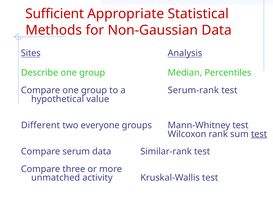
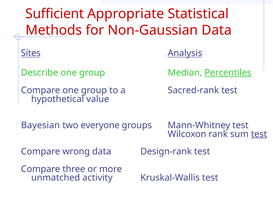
Percentiles underline: none -> present
Serum-rank: Serum-rank -> Sacred-rank
Different: Different -> Bayesian
serum: serum -> wrong
Similar-rank: Similar-rank -> Design-rank
